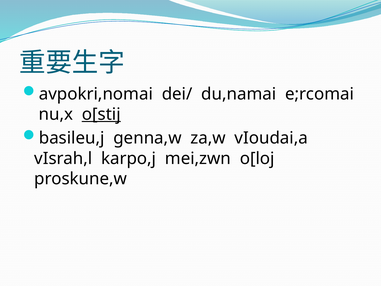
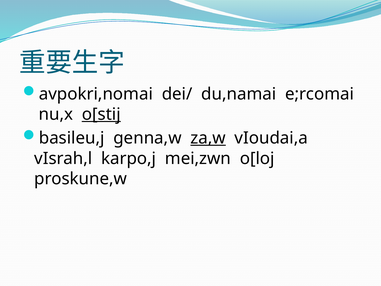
za,w underline: none -> present
